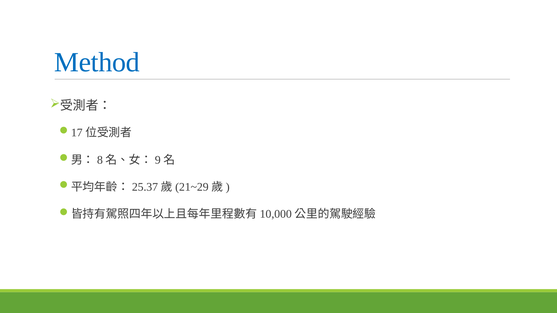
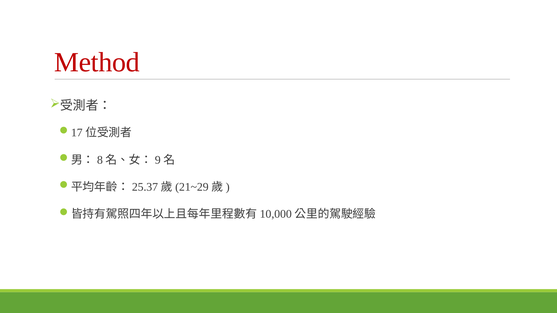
Method colour: blue -> red
